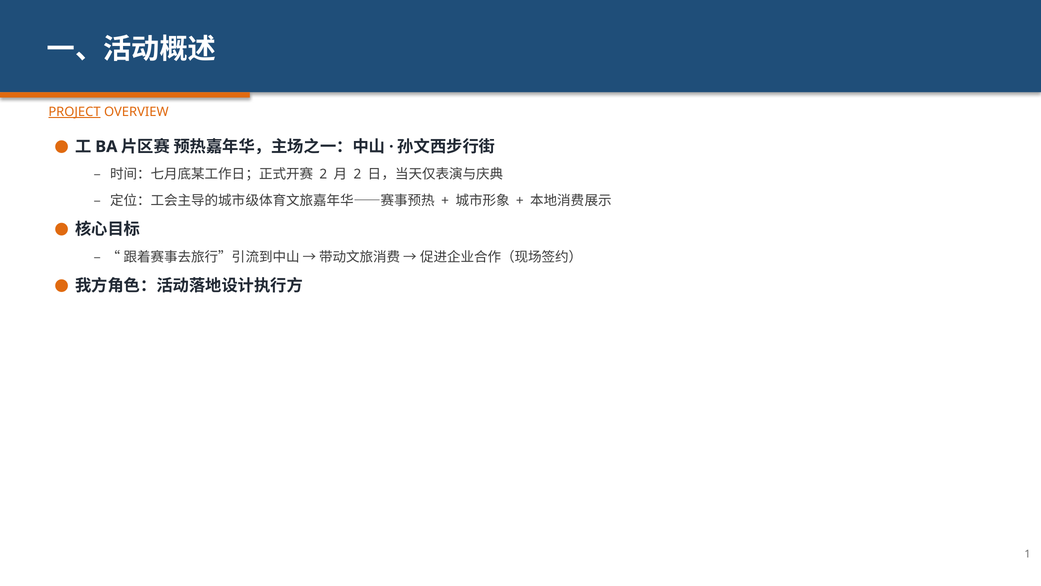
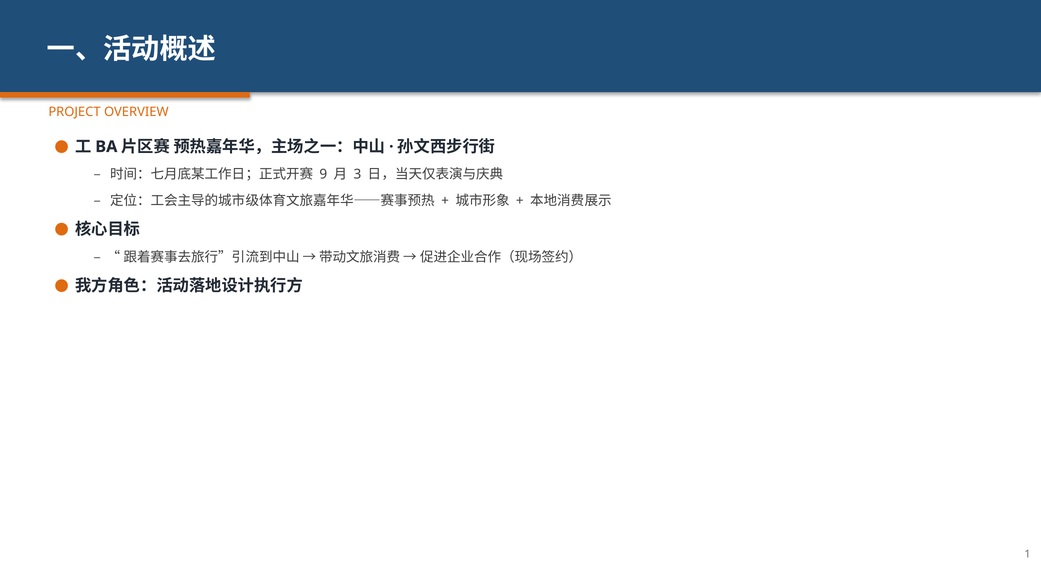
PROJECT underline: present -> none
2 at (323, 174): 2 -> 9
2 at (357, 174): 2 -> 3
